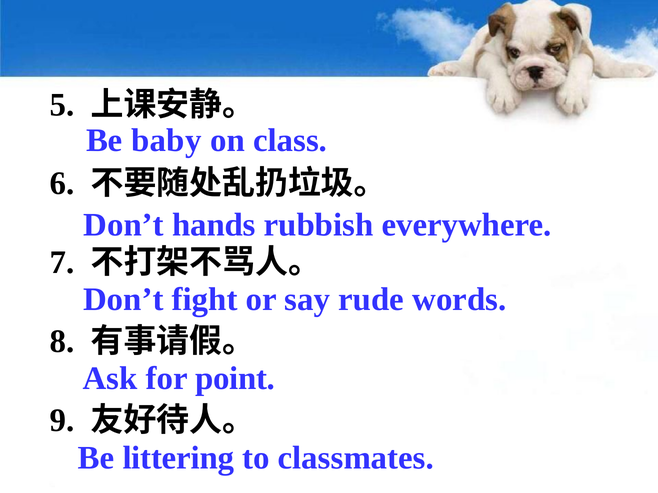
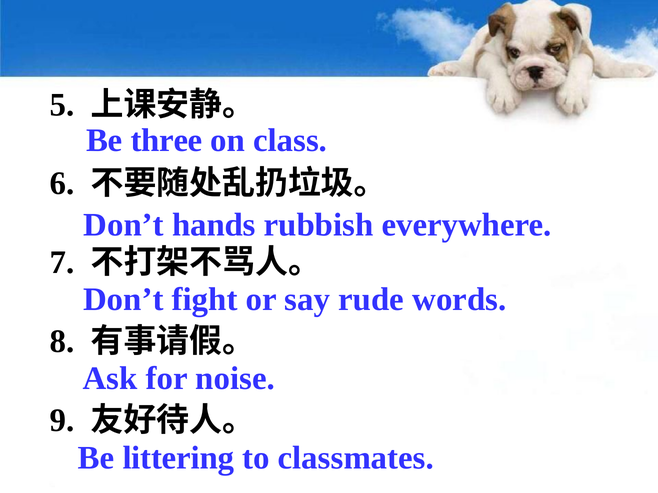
baby: baby -> three
point: point -> noise
